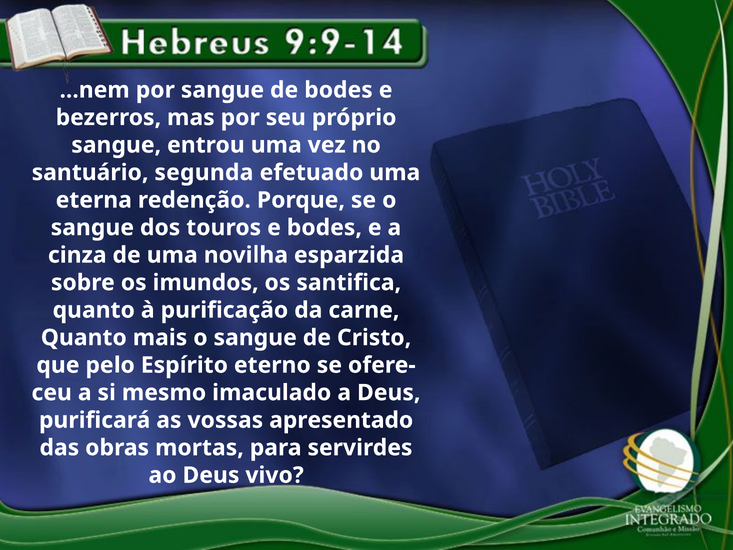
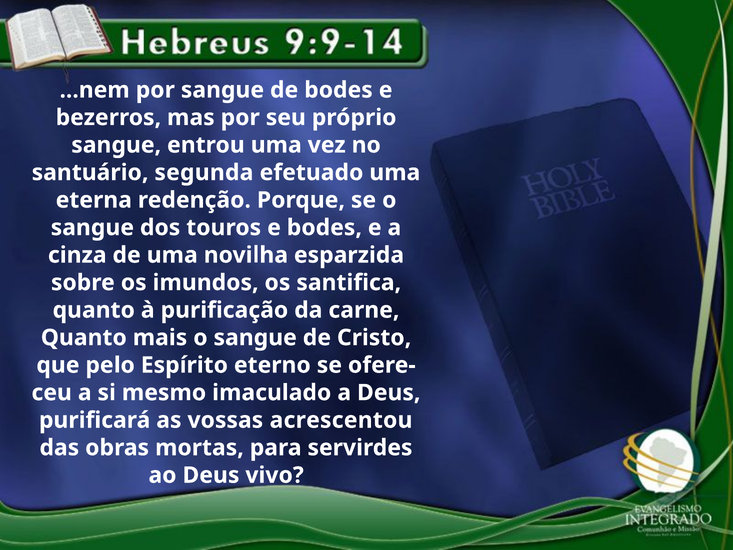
apresentado: apresentado -> acrescentou
